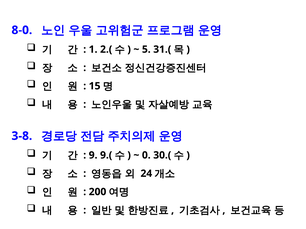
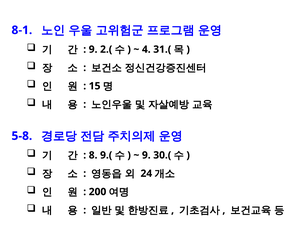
8-0: 8-0 -> 8-1
1 at (93, 49): 1 -> 9
5: 5 -> 4
3-8: 3-8 -> 5-8
9: 9 -> 8
0 at (146, 155): 0 -> 9
